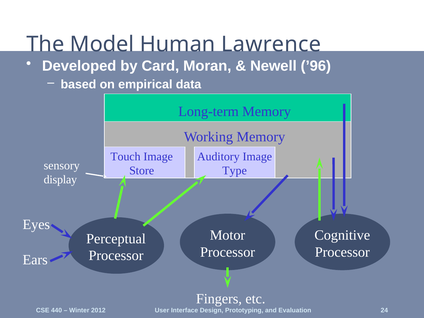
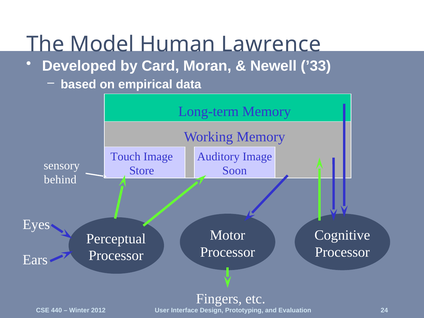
’96: ’96 -> ’33
Type: Type -> Soon
display: display -> behind
